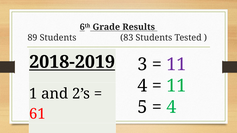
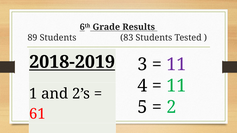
4 at (171, 107): 4 -> 2
